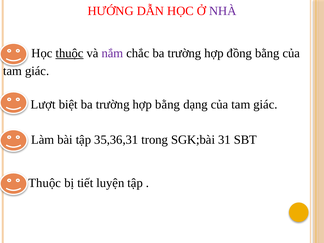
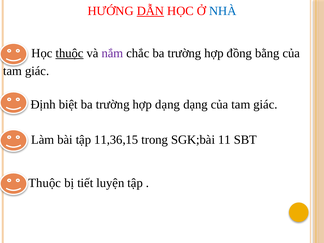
DẪN underline: none -> present
NHÀ colour: purple -> blue
Lượt: Lượt -> Định
hợp bằng: bằng -> dạng
35,36,31: 35,36,31 -> 11,36,15
31: 31 -> 11
